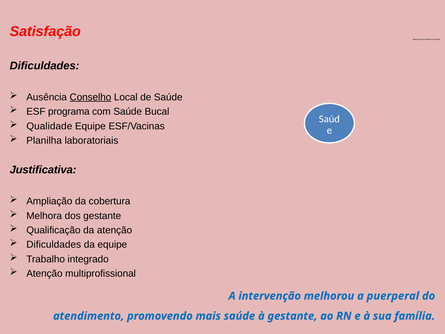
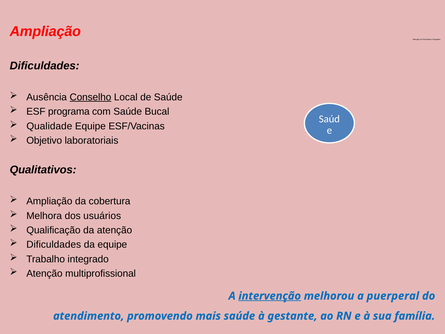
Satisfação at (45, 31): Satisfação -> Ampliação
Planilha: Planilha -> Objetivo
Justificativa: Justificativa -> Qualitativos
dos gestante: gestante -> usuários
intervenção underline: none -> present
